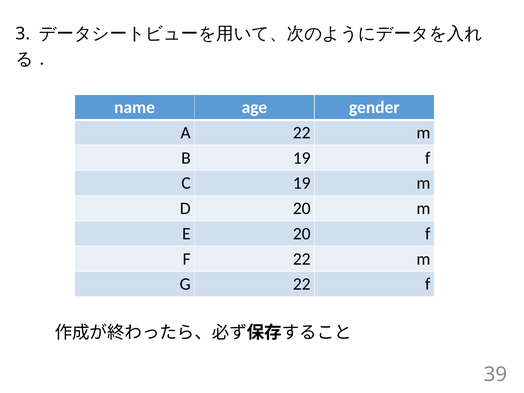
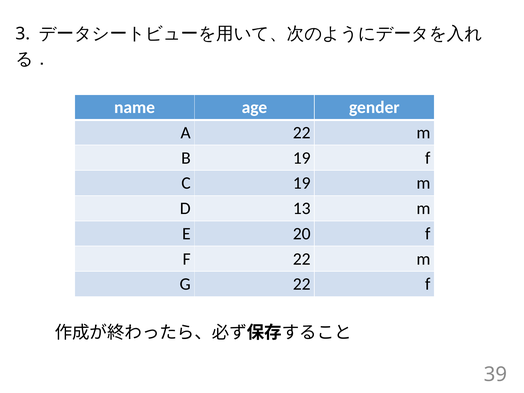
D 20: 20 -> 13
